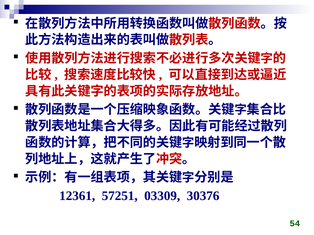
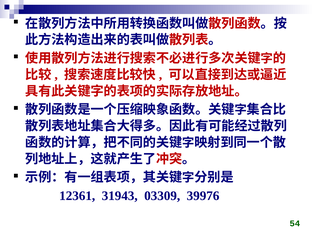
57251: 57251 -> 31943
30376: 30376 -> 39976
